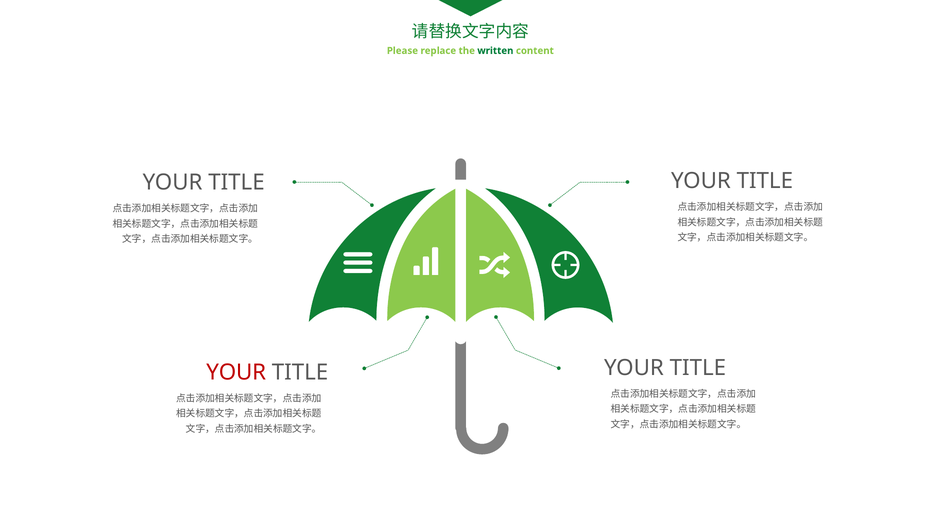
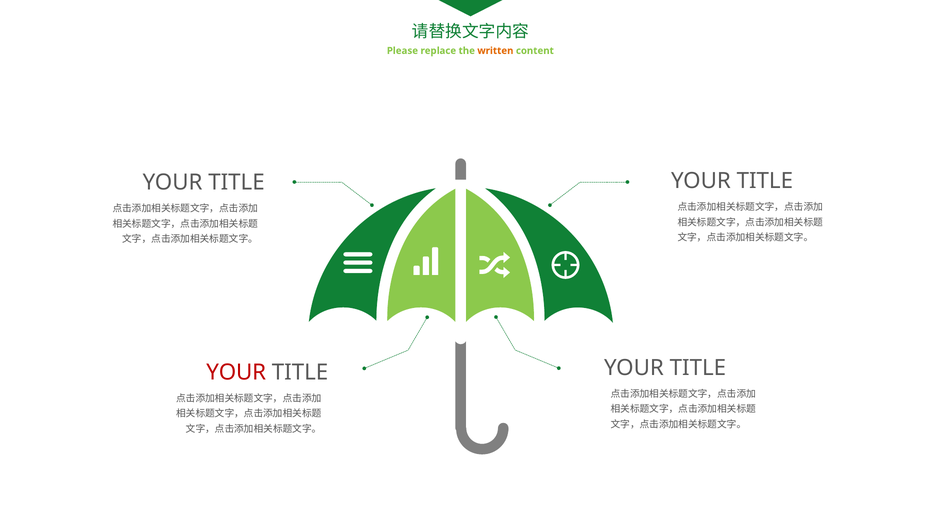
written colour: green -> orange
